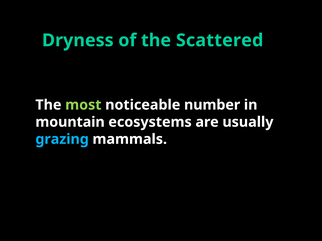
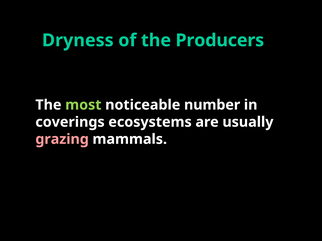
Scattered: Scattered -> Producers
mountain: mountain -> coverings
grazing colour: light blue -> pink
